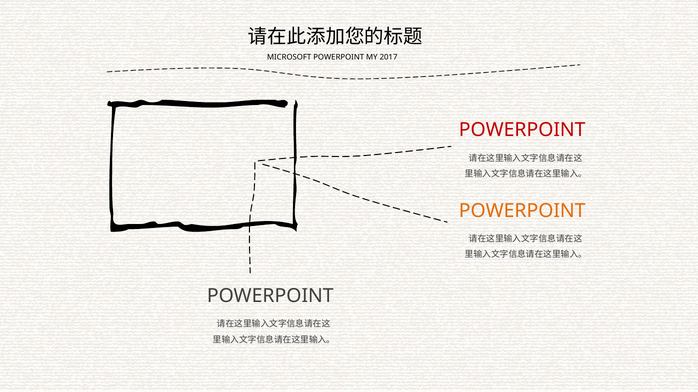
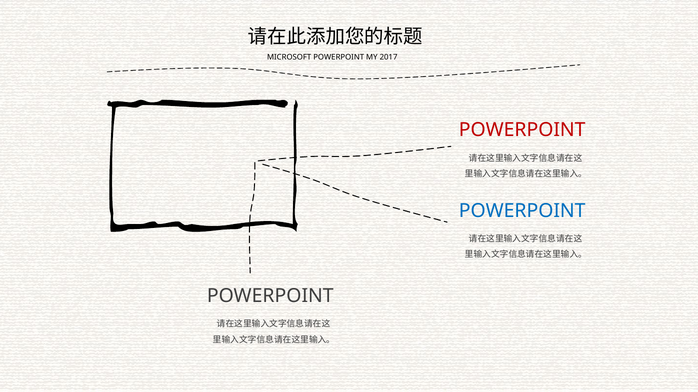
POWERPOINT at (522, 211) colour: orange -> blue
